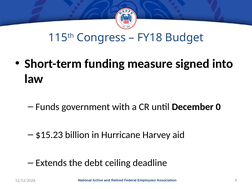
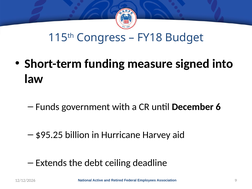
0: 0 -> 6
$15.23: $15.23 -> $95.25
